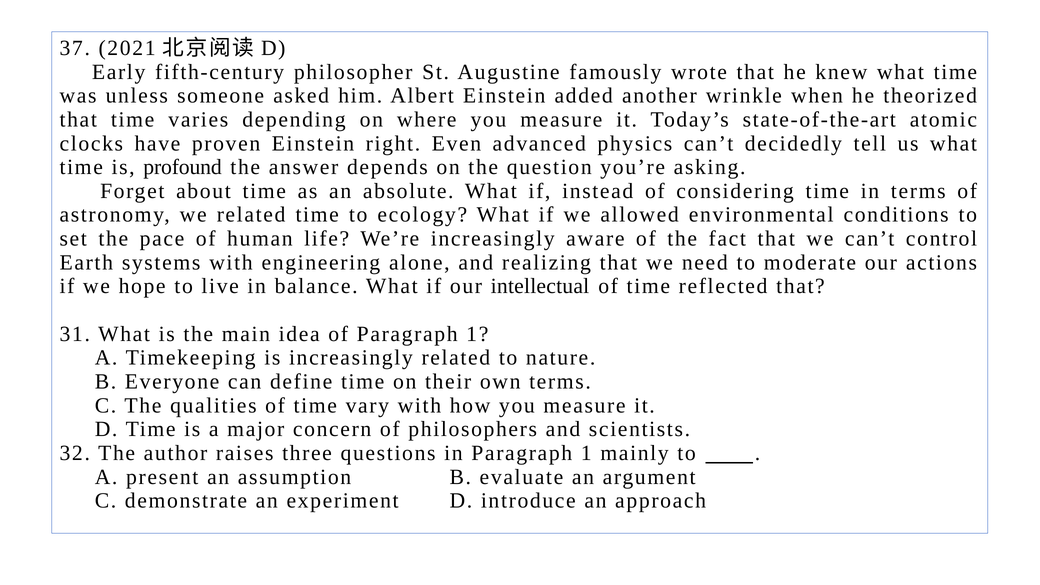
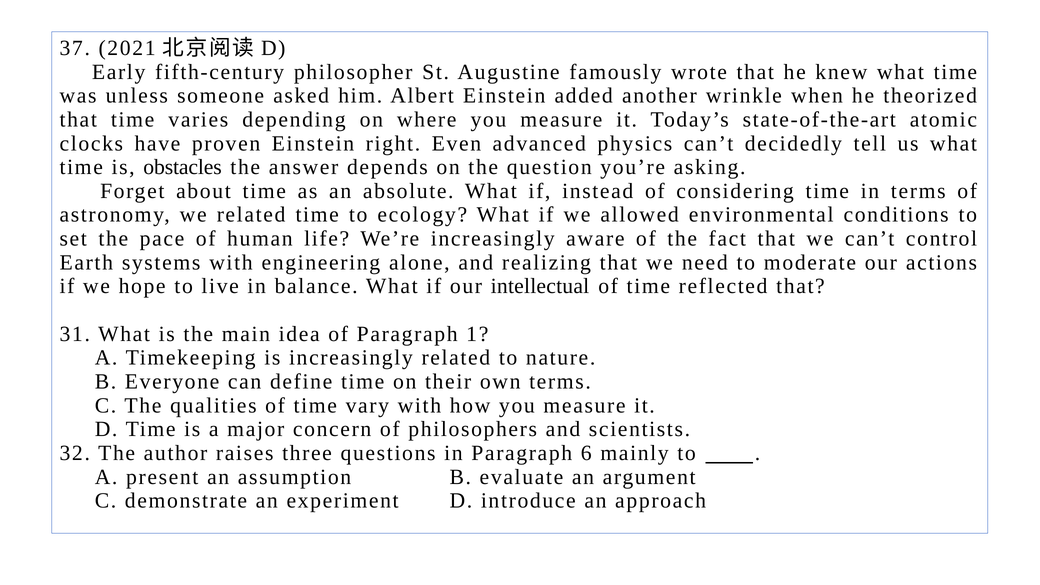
profound: profound -> obstacles
in Paragraph 1: 1 -> 6
